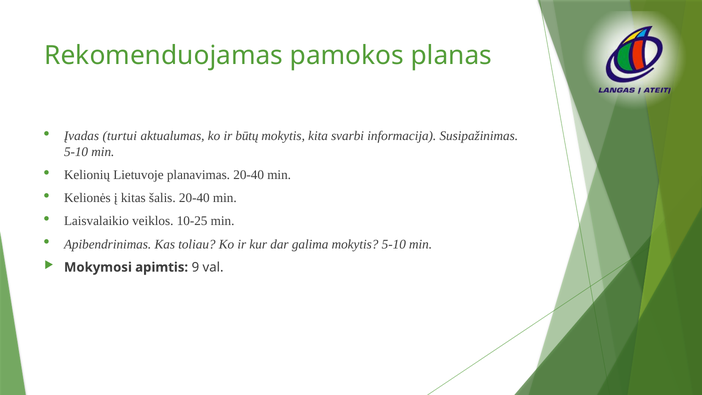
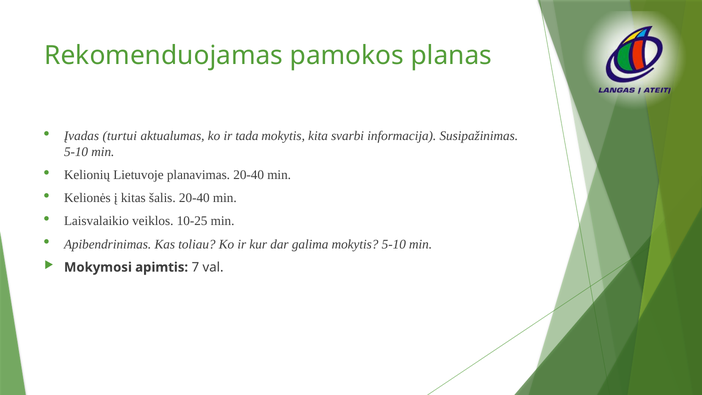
būtų: būtų -> tada
9: 9 -> 7
